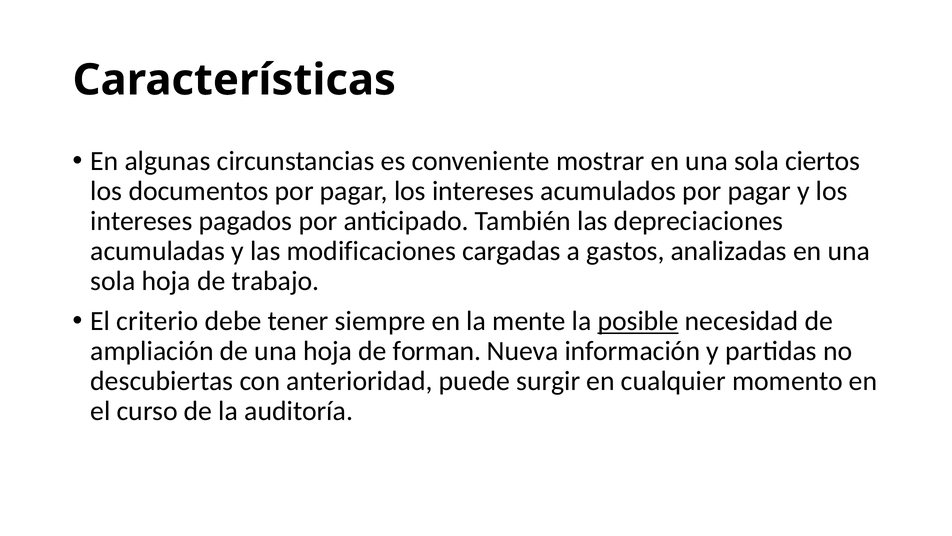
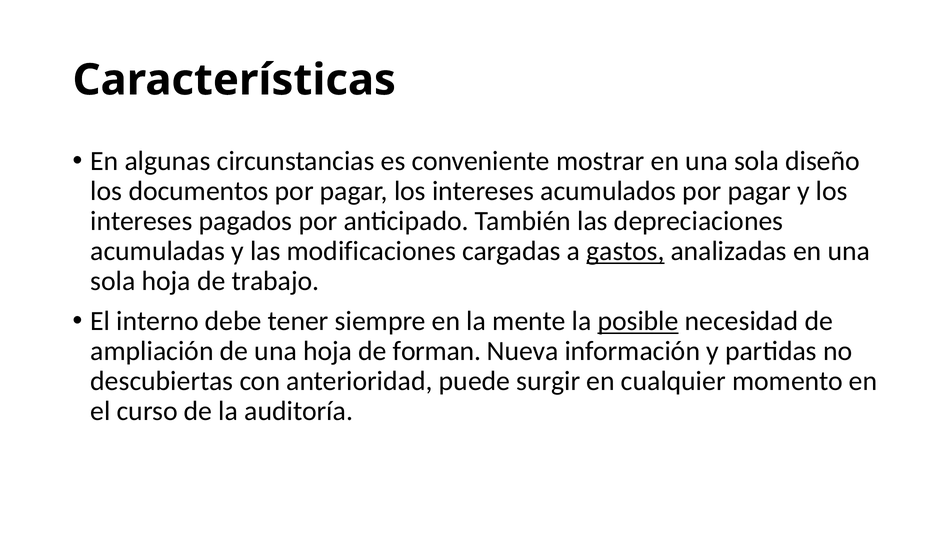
ciertos: ciertos -> diseño
gastos underline: none -> present
criterio: criterio -> interno
